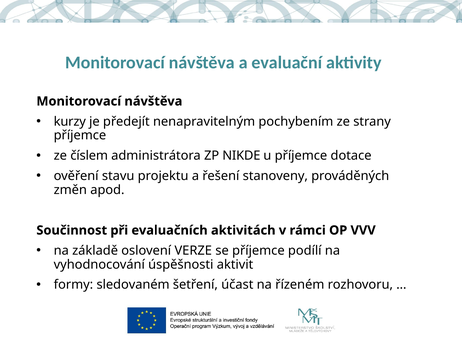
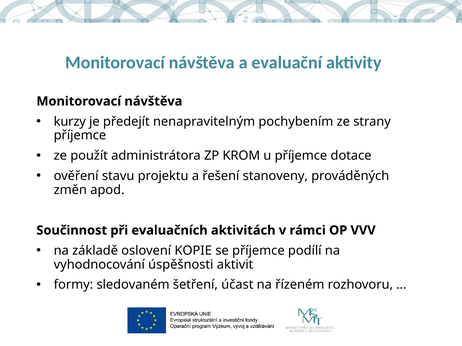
číslem: číslem -> použít
NIKDE: NIKDE -> KROM
VERZE: VERZE -> KOPIE
